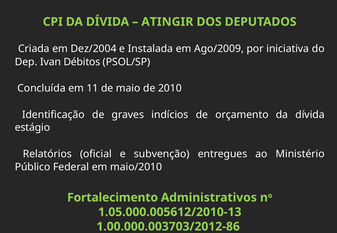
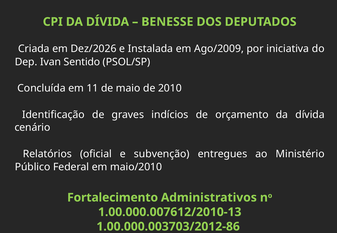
ATINGIR: ATINGIR -> BENESSE
Dez/2004: Dez/2004 -> Dez/2026
Débitos: Débitos -> Sentido
estágio: estágio -> cenário
1.05.000.005612/2010-13: 1.05.000.005612/2010-13 -> 1.00.000.007612/2010-13
